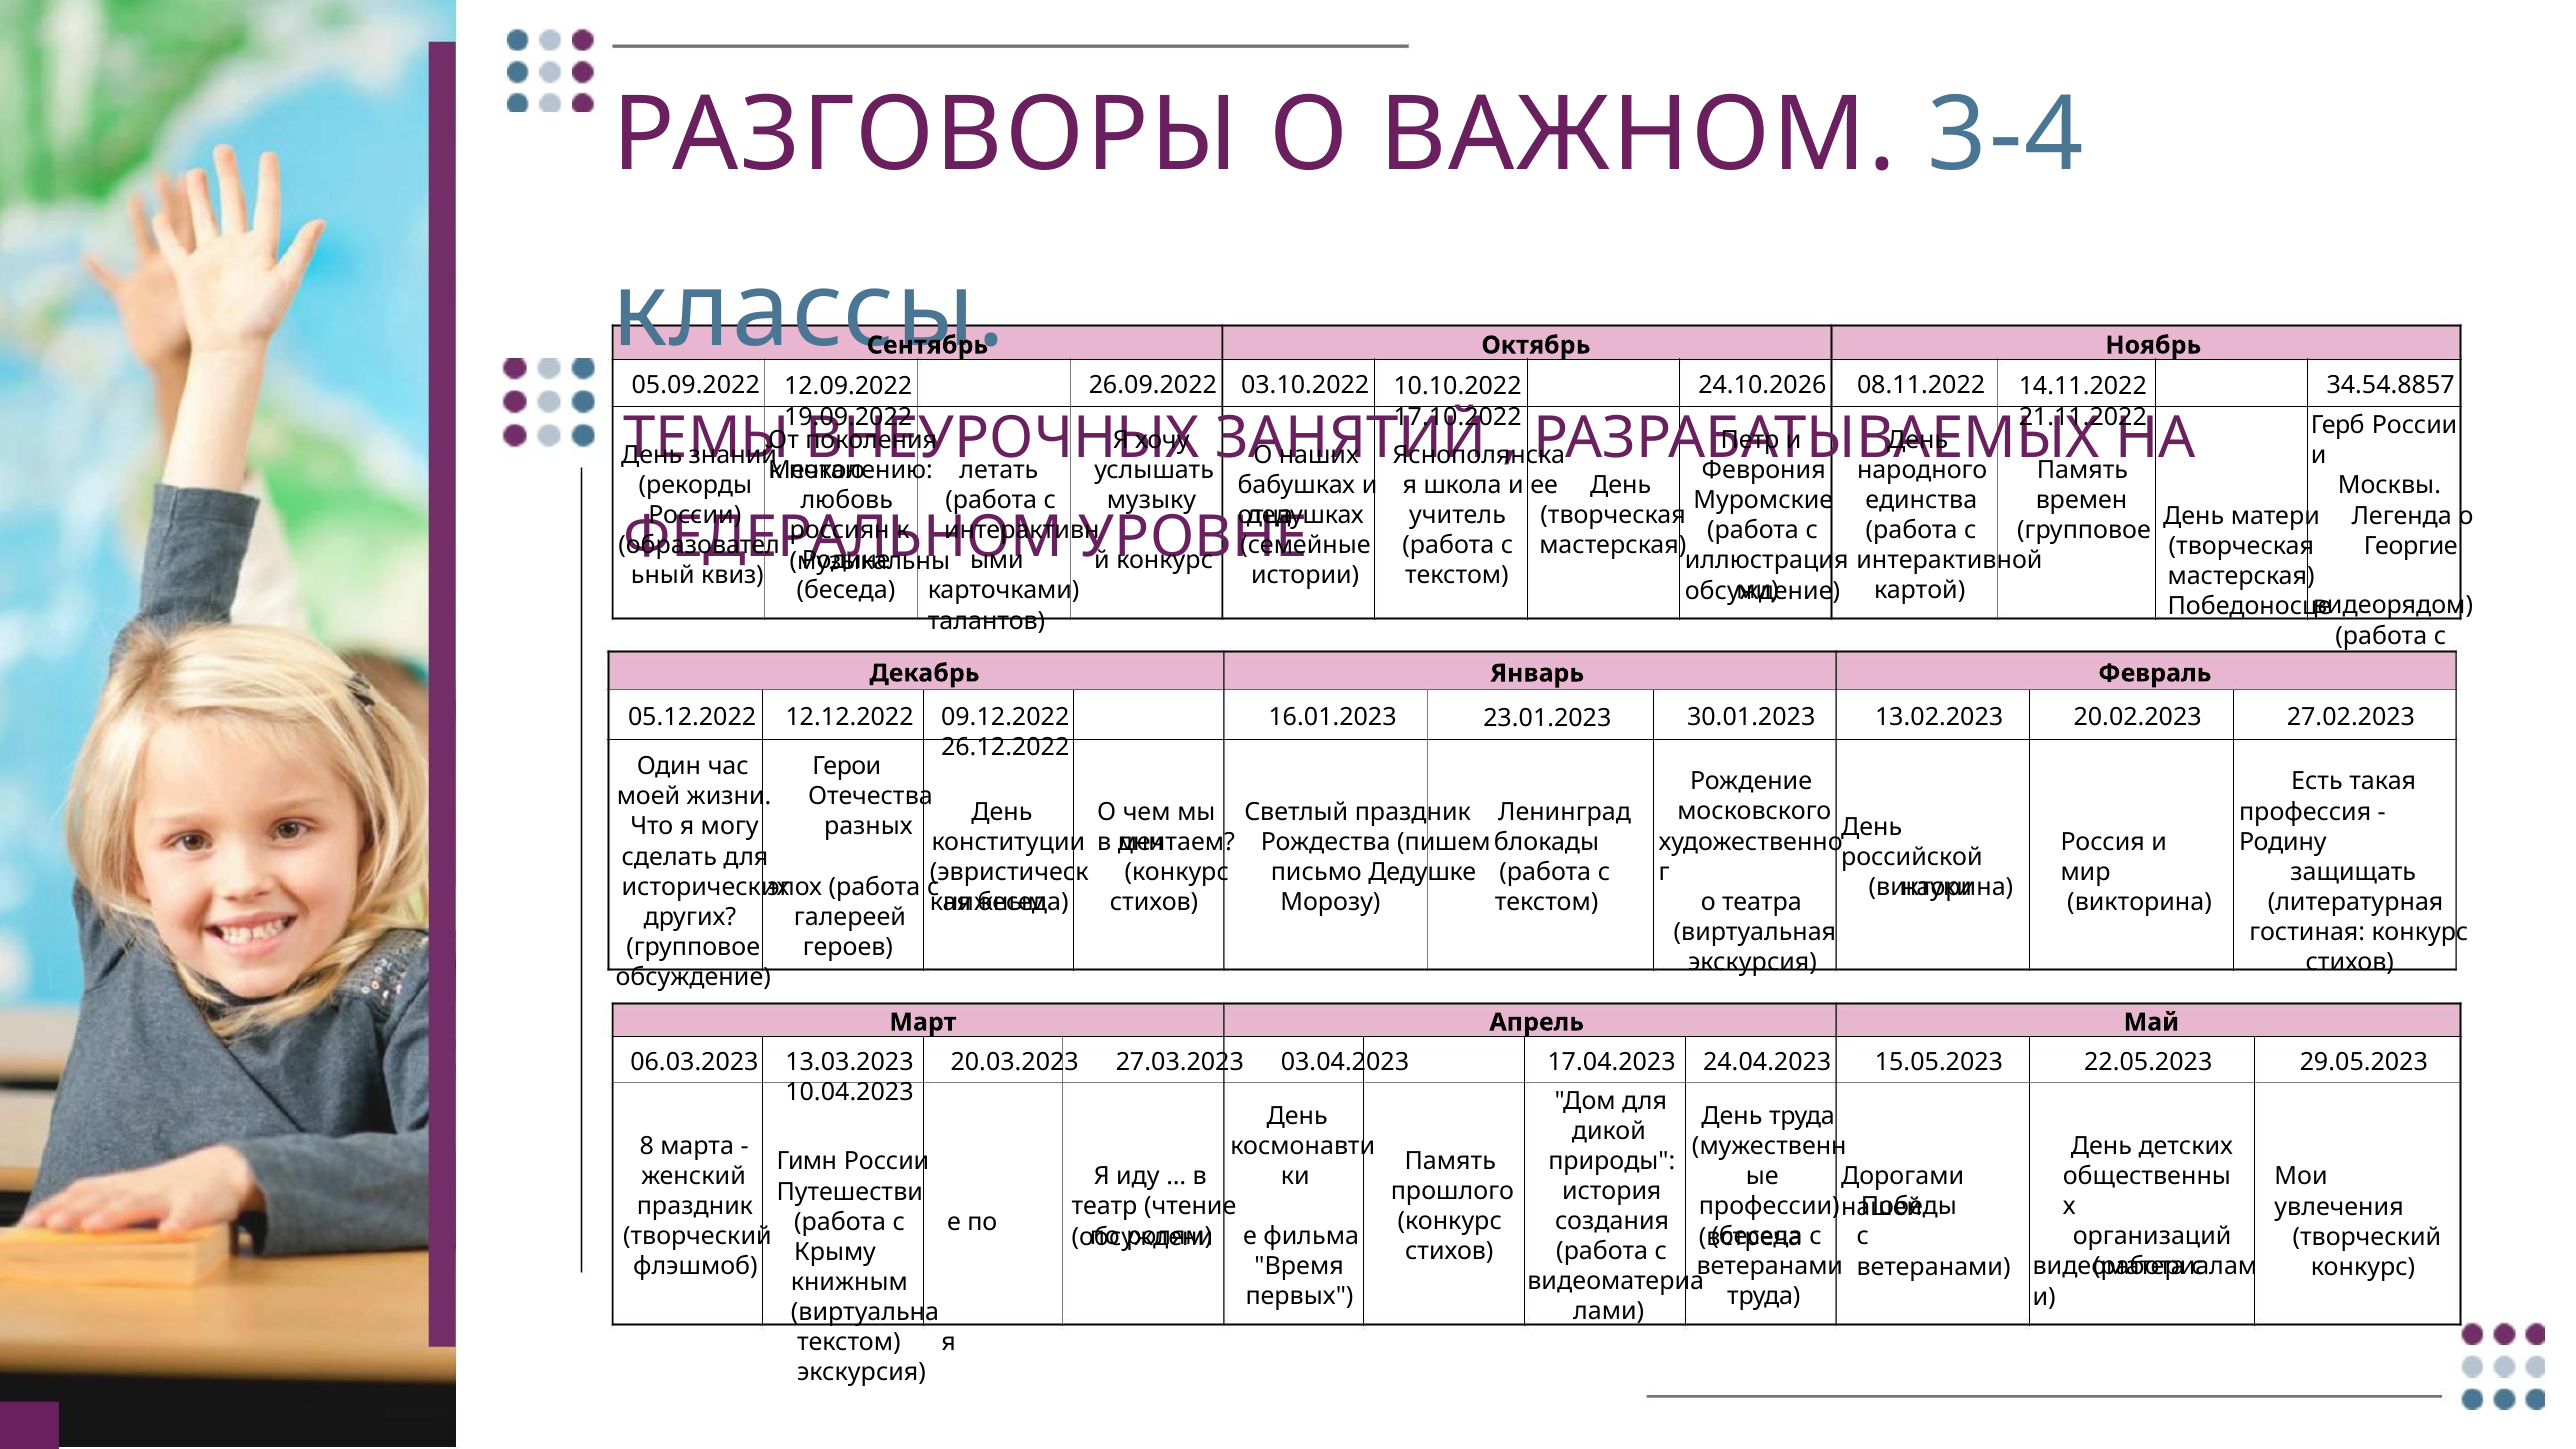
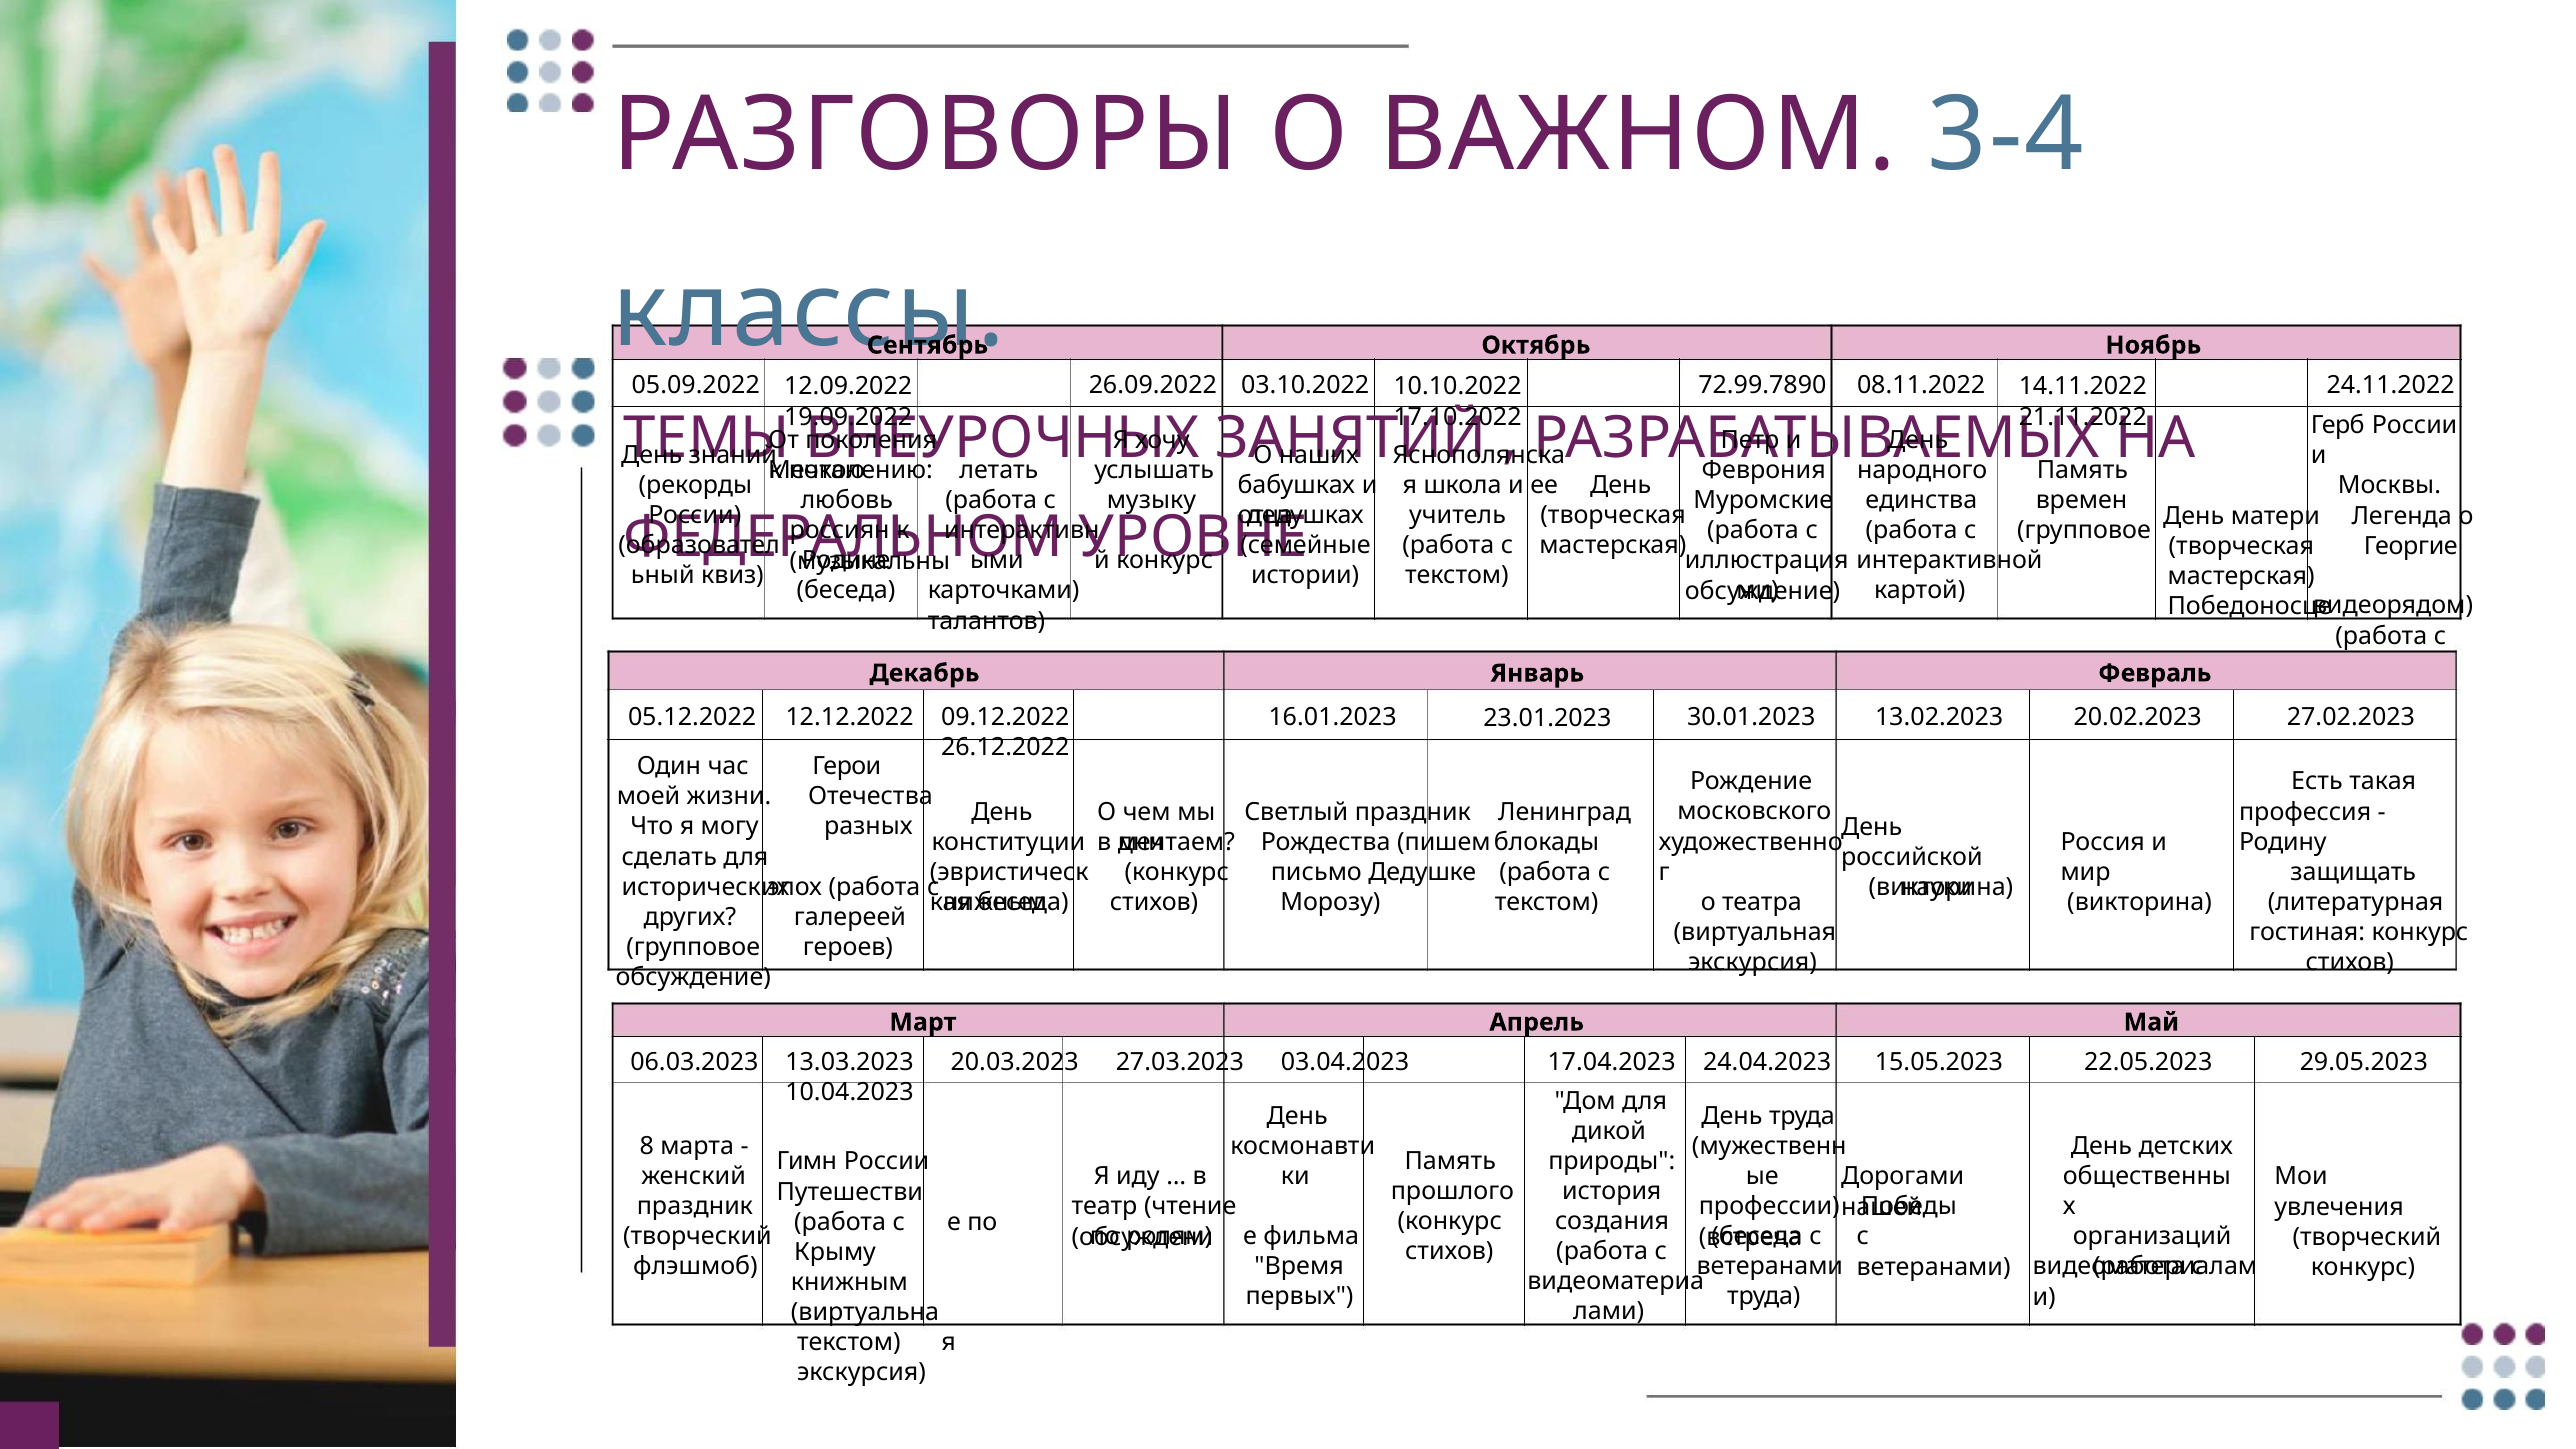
24.10.2026: 24.10.2026 -> 72.99.7890
34.54.8857: 34.54.8857 -> 24.11.2022
